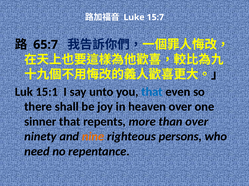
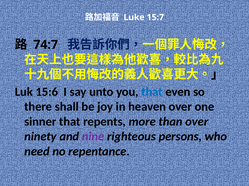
65:7: 65:7 -> 74:7
15:1: 15:1 -> 15:6
nine colour: orange -> purple
